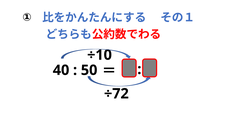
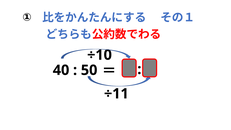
÷72: ÷72 -> ÷11
